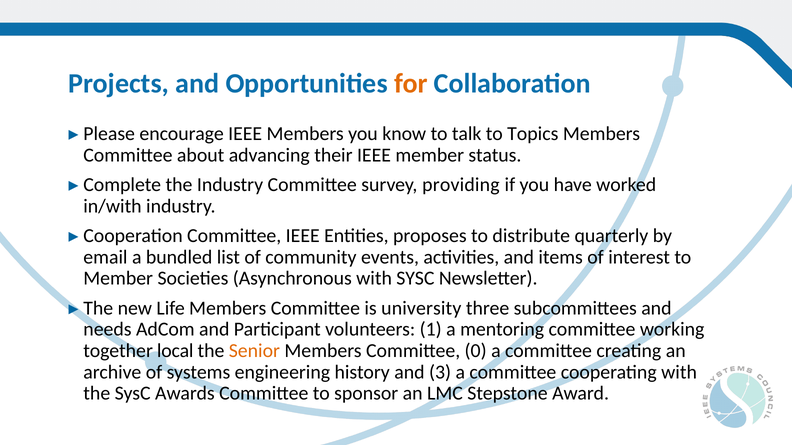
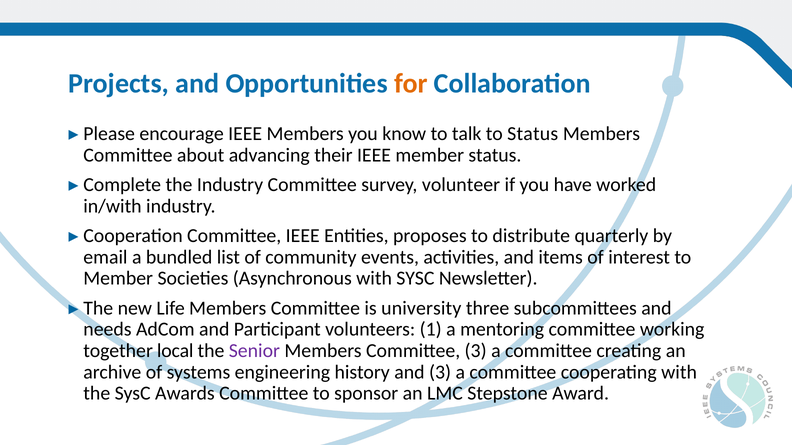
to Topics: Topics -> Status
providing: providing -> volunteer
Senior colour: orange -> purple
Committee 0: 0 -> 3
